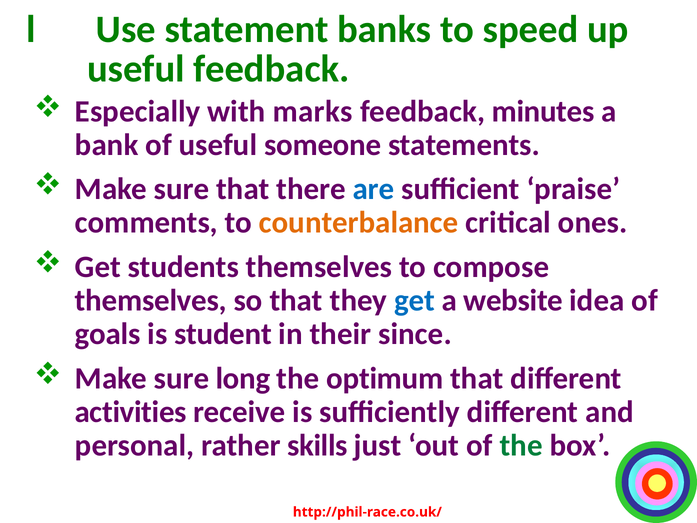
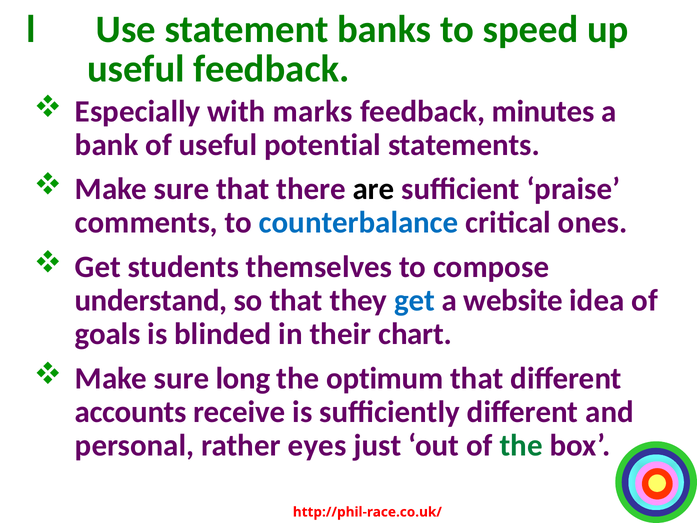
someone: someone -> potential
are colour: blue -> black
counterbalance colour: orange -> blue
themselves at (151, 300): themselves -> understand
student: student -> blinded
since: since -> chart
activities: activities -> accounts
skills: skills -> eyes
